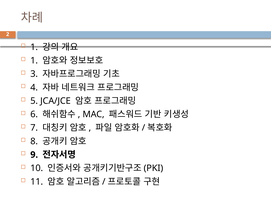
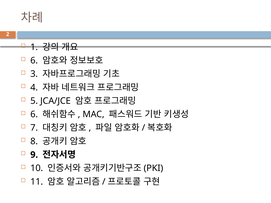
1 at (34, 61): 1 -> 6
